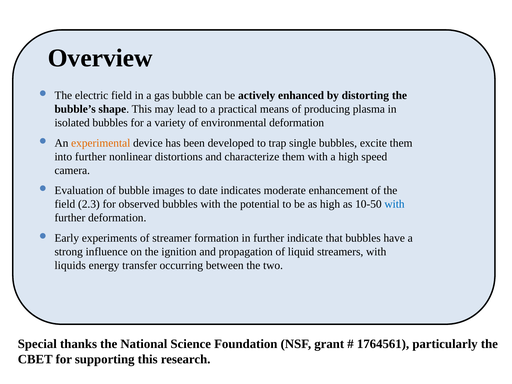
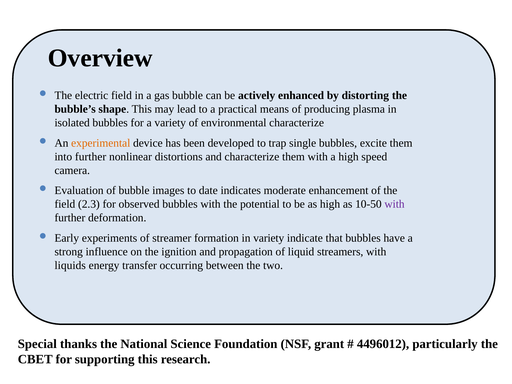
environmental deformation: deformation -> characterize
with at (395, 204) colour: blue -> purple
in further: further -> variety
1764561: 1764561 -> 4496012
